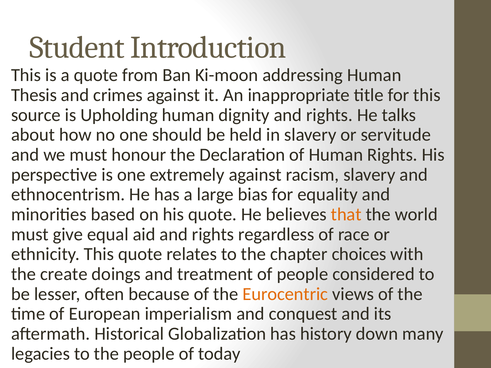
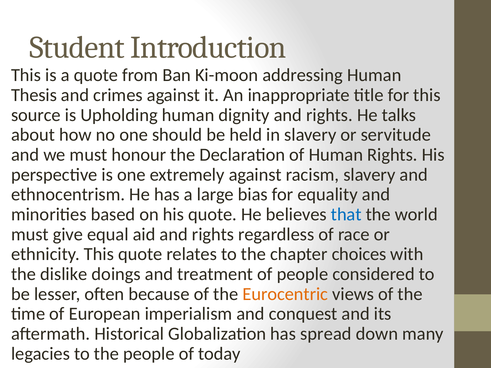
that colour: orange -> blue
create: create -> dislike
history: history -> spread
